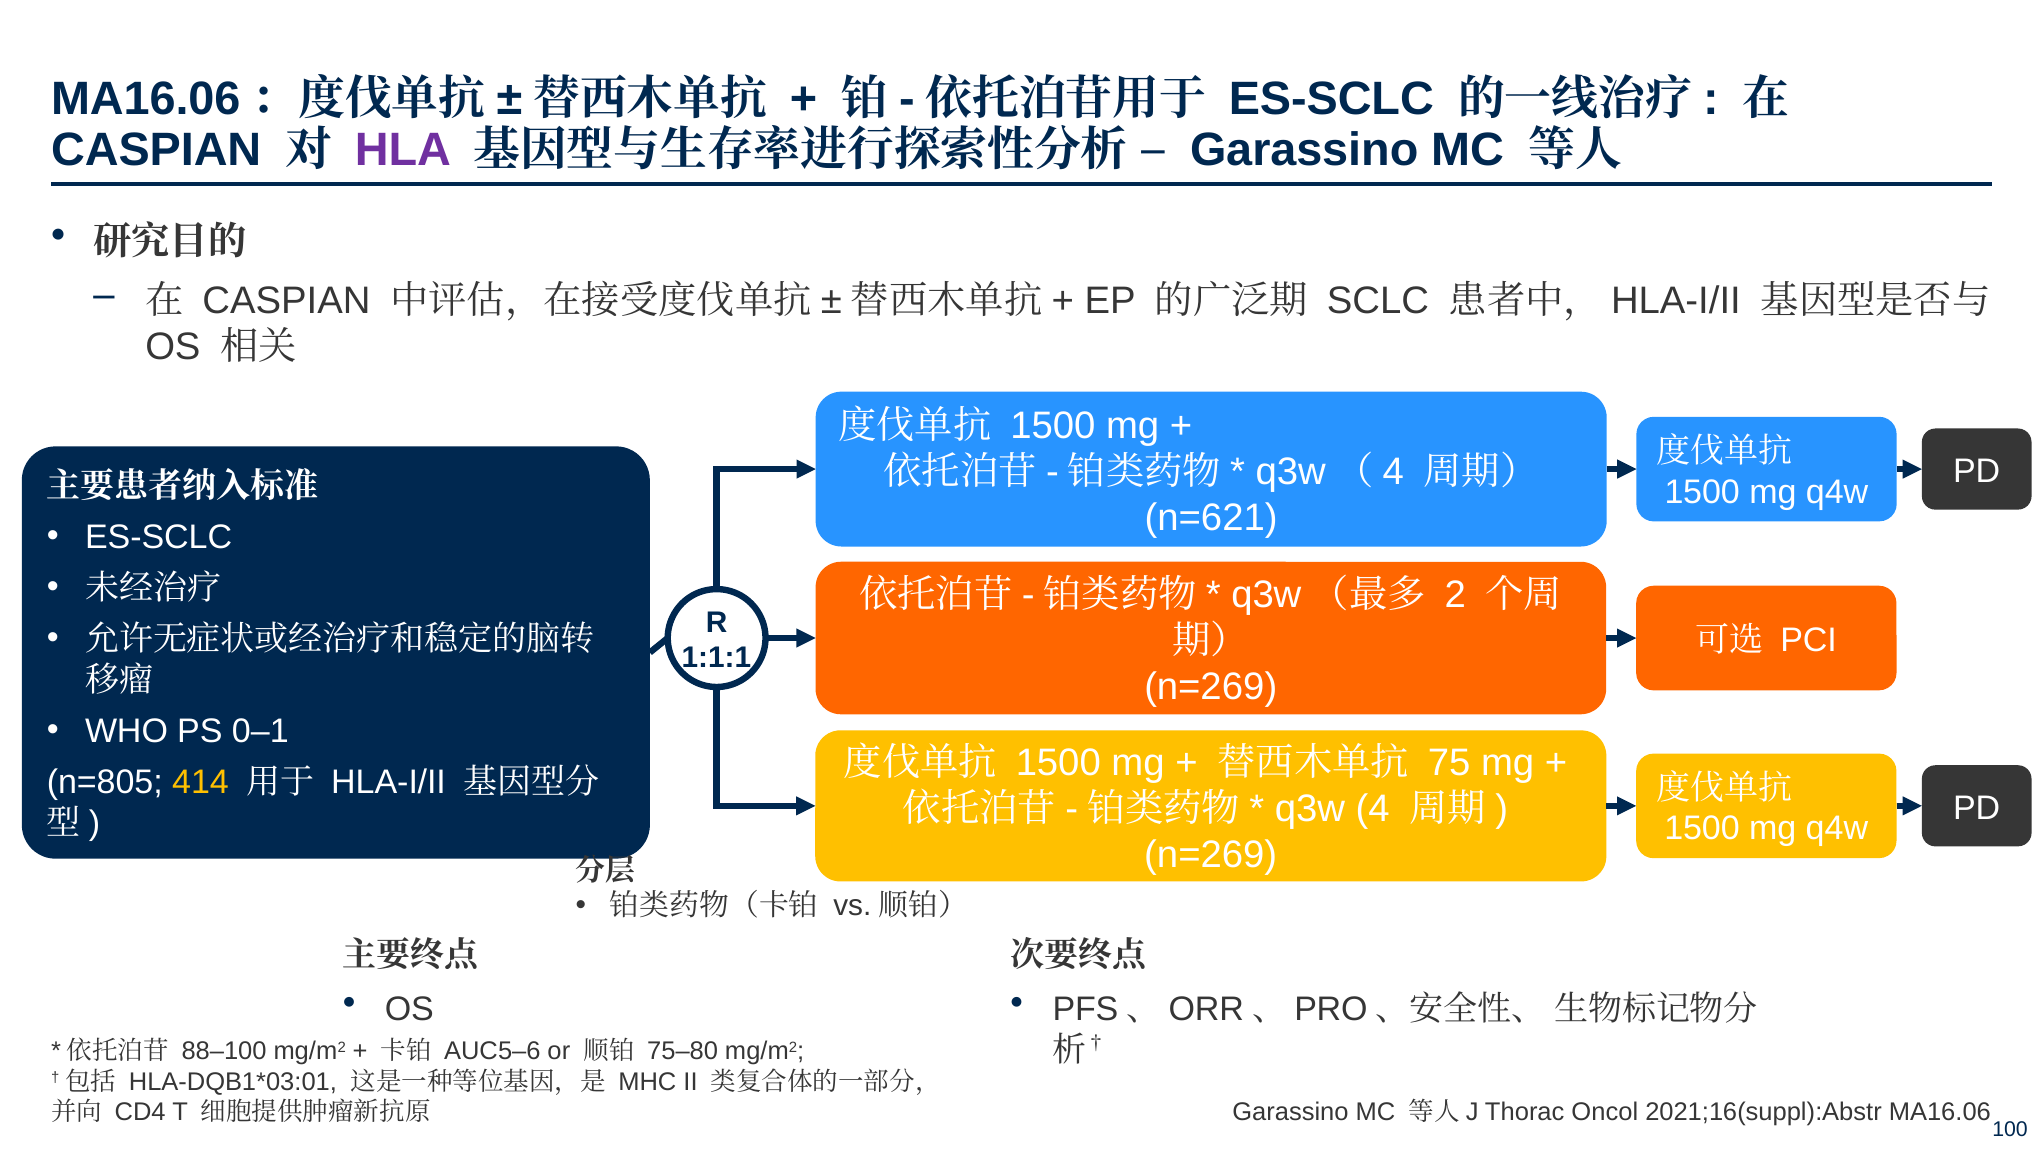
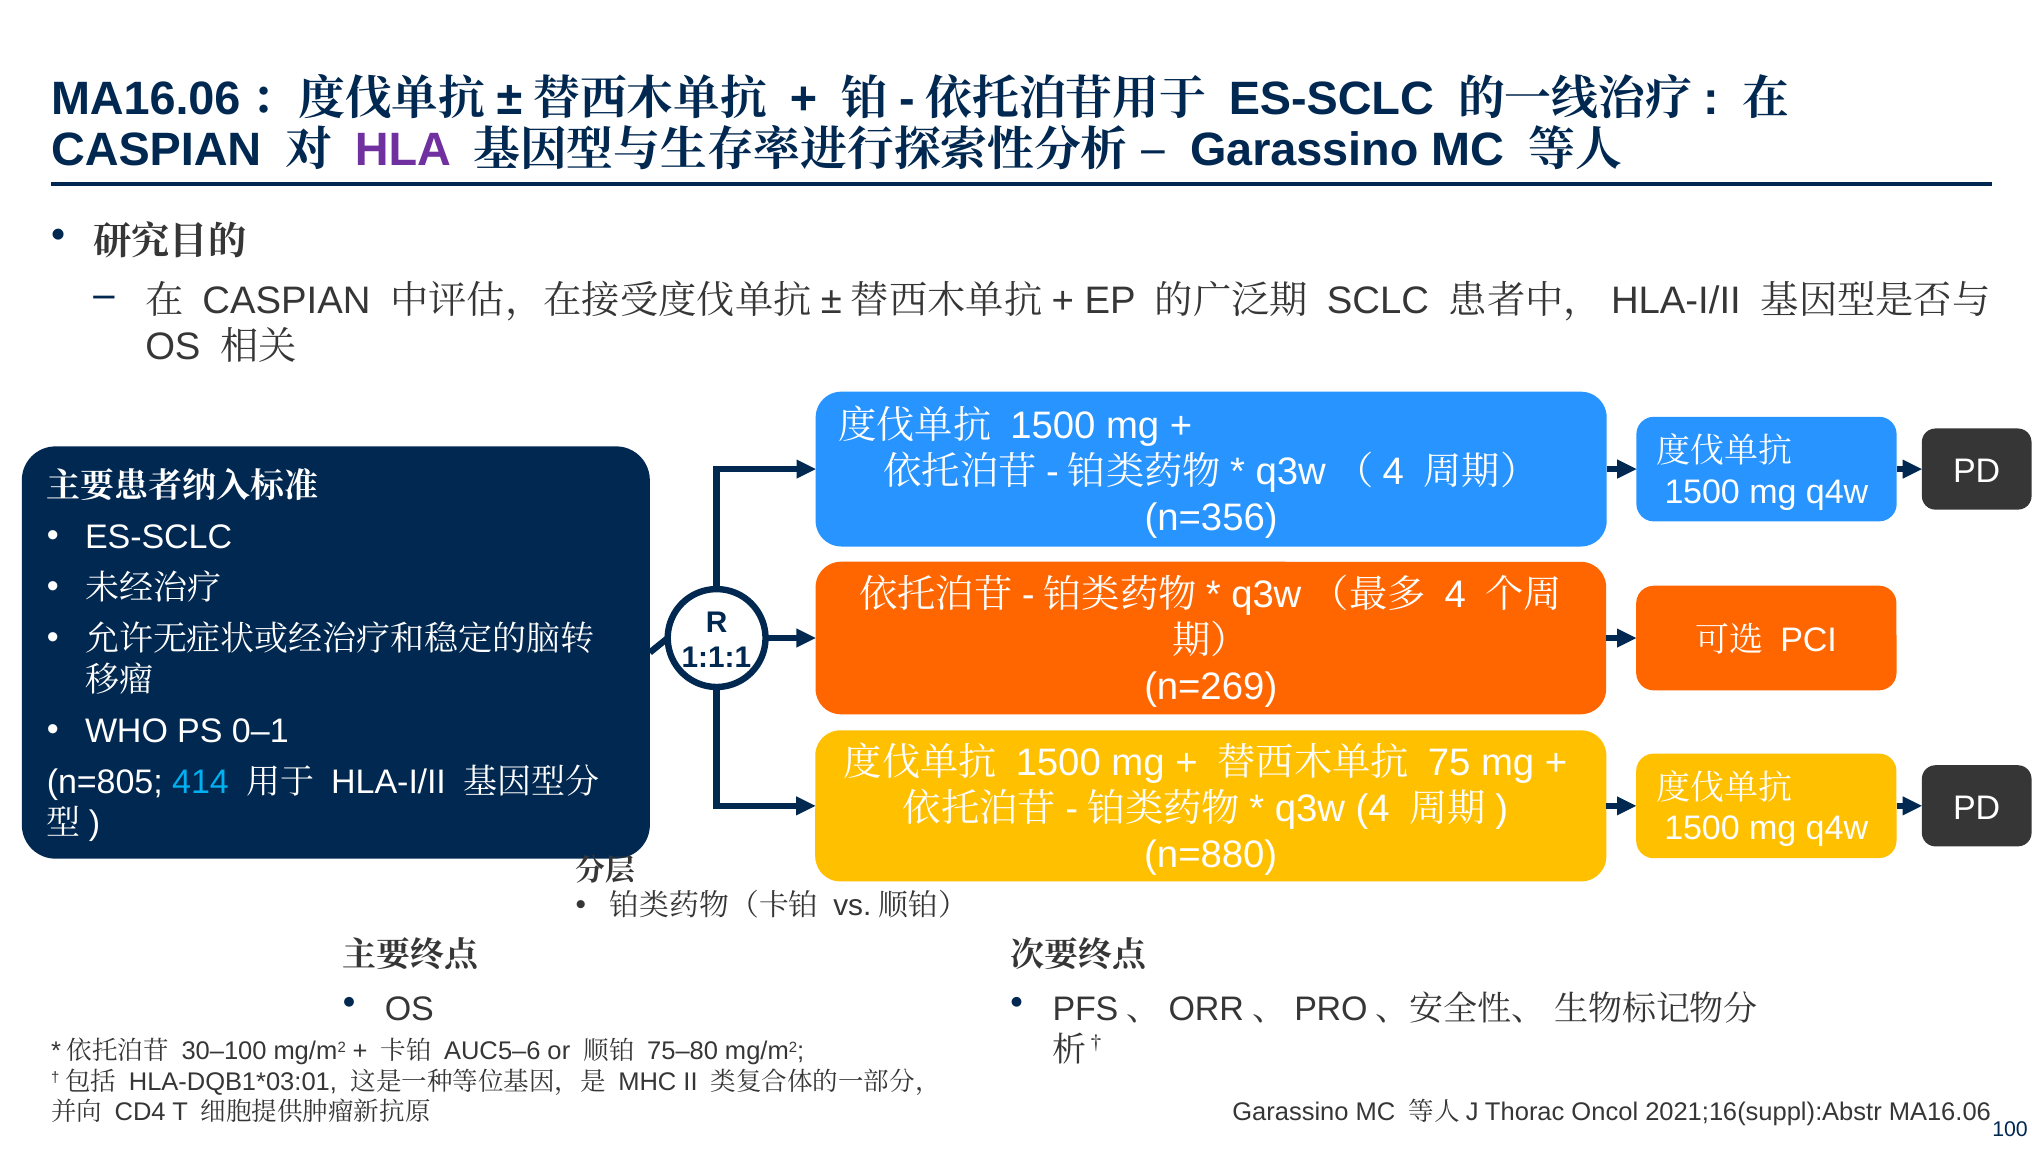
n=621: n=621 -> n=356
2 at (1455, 595): 2 -> 4
414 colour: yellow -> light blue
n=269 at (1211, 855): n=269 -> n=880
88–100: 88–100 -> 30–100
